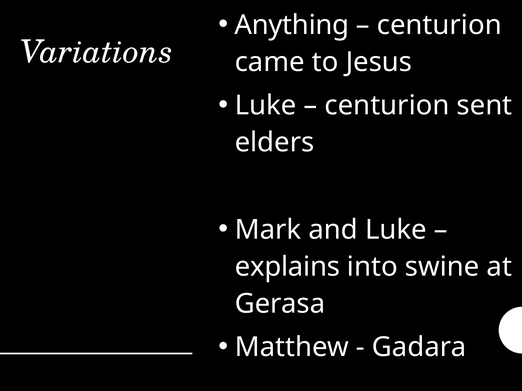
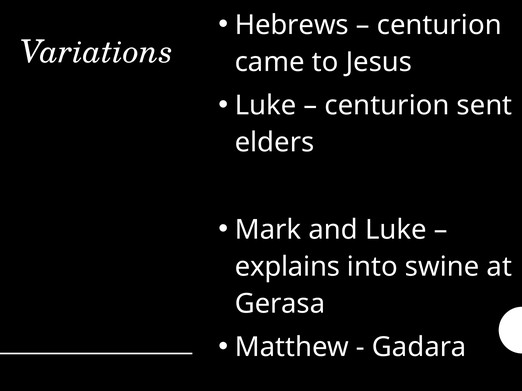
Anything: Anything -> Hebrews
